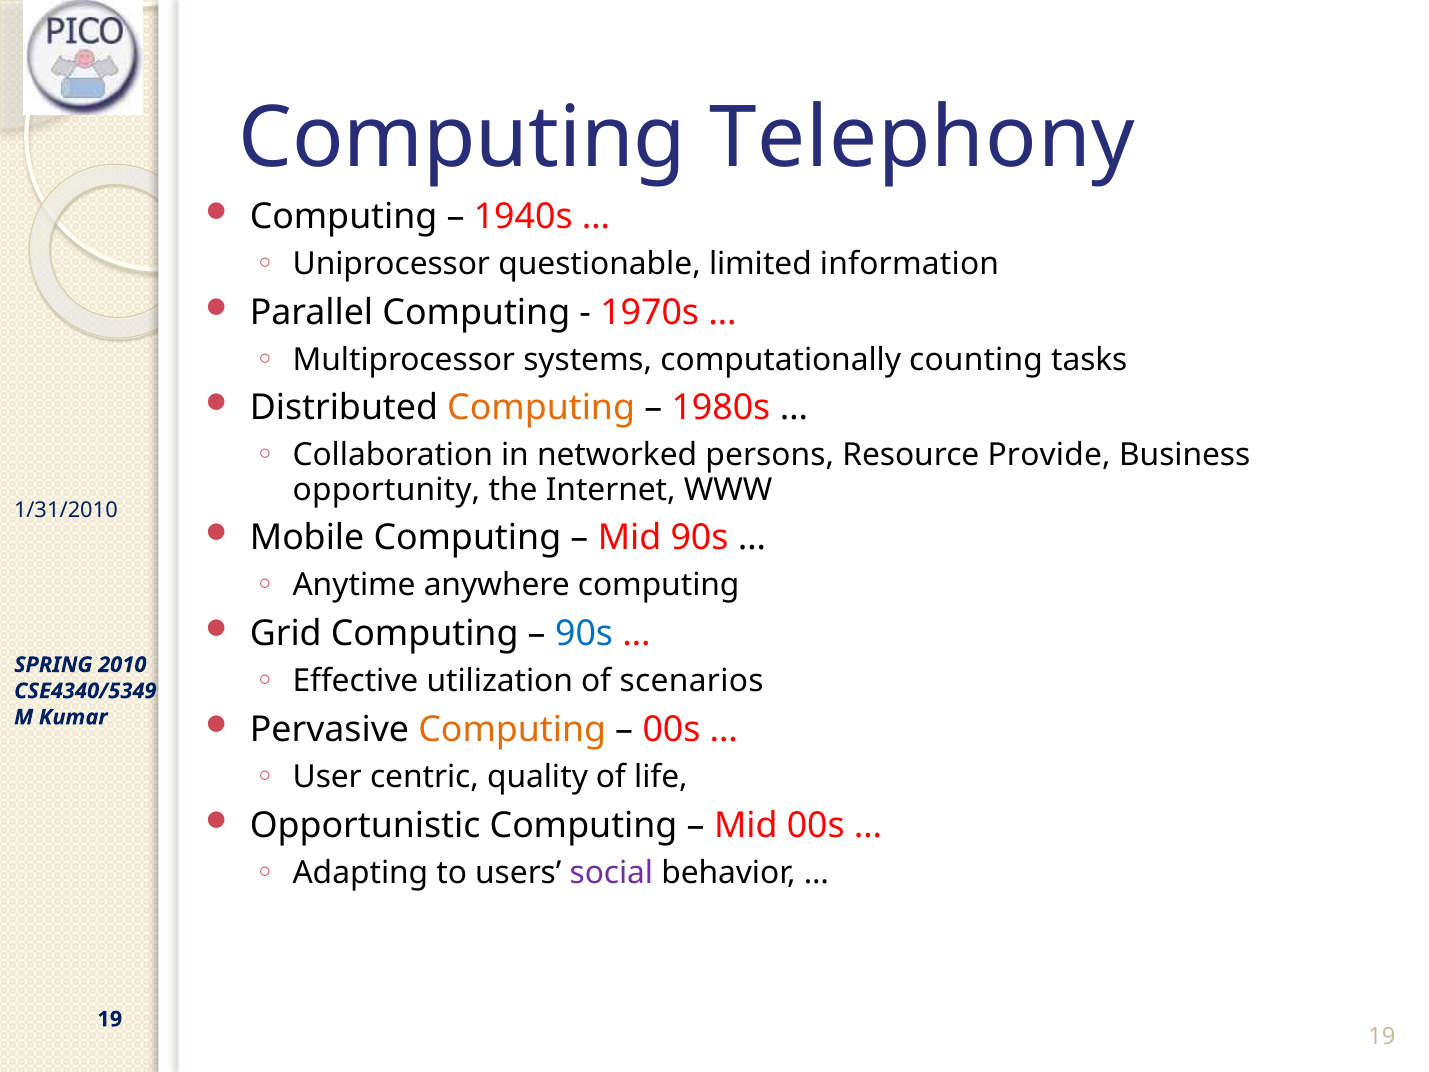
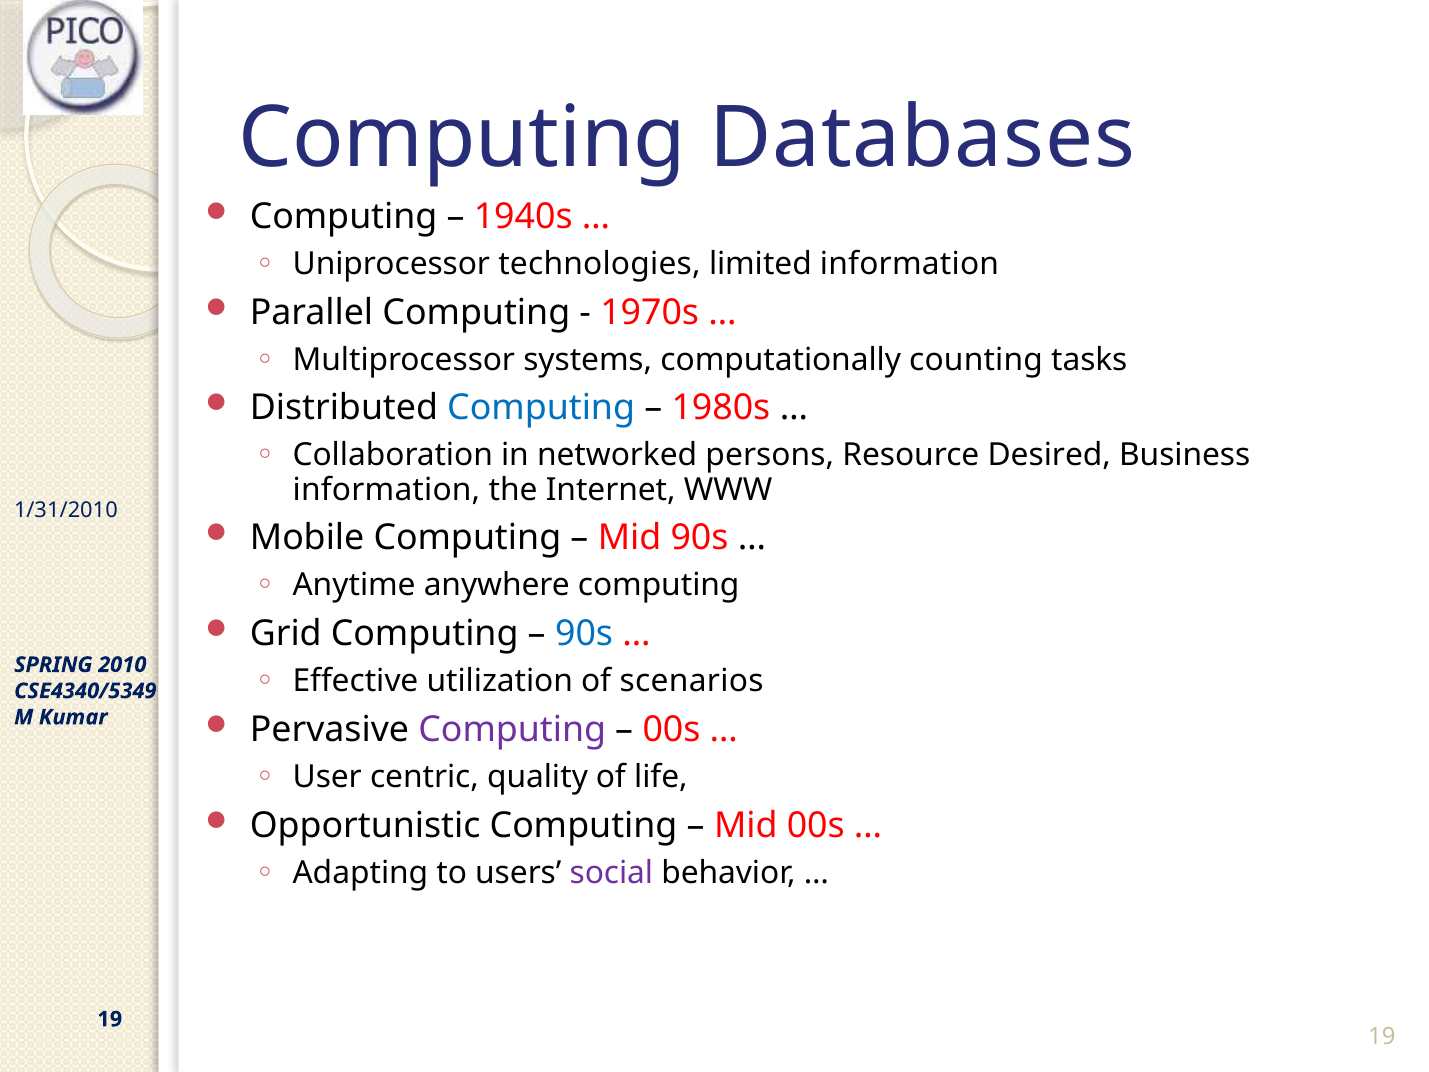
Telephony: Telephony -> Databases
questionable: questionable -> technologies
Computing at (541, 408) colour: orange -> blue
Provide: Provide -> Desired
opportunity at (386, 490): opportunity -> information
Computing at (512, 729) colour: orange -> purple
